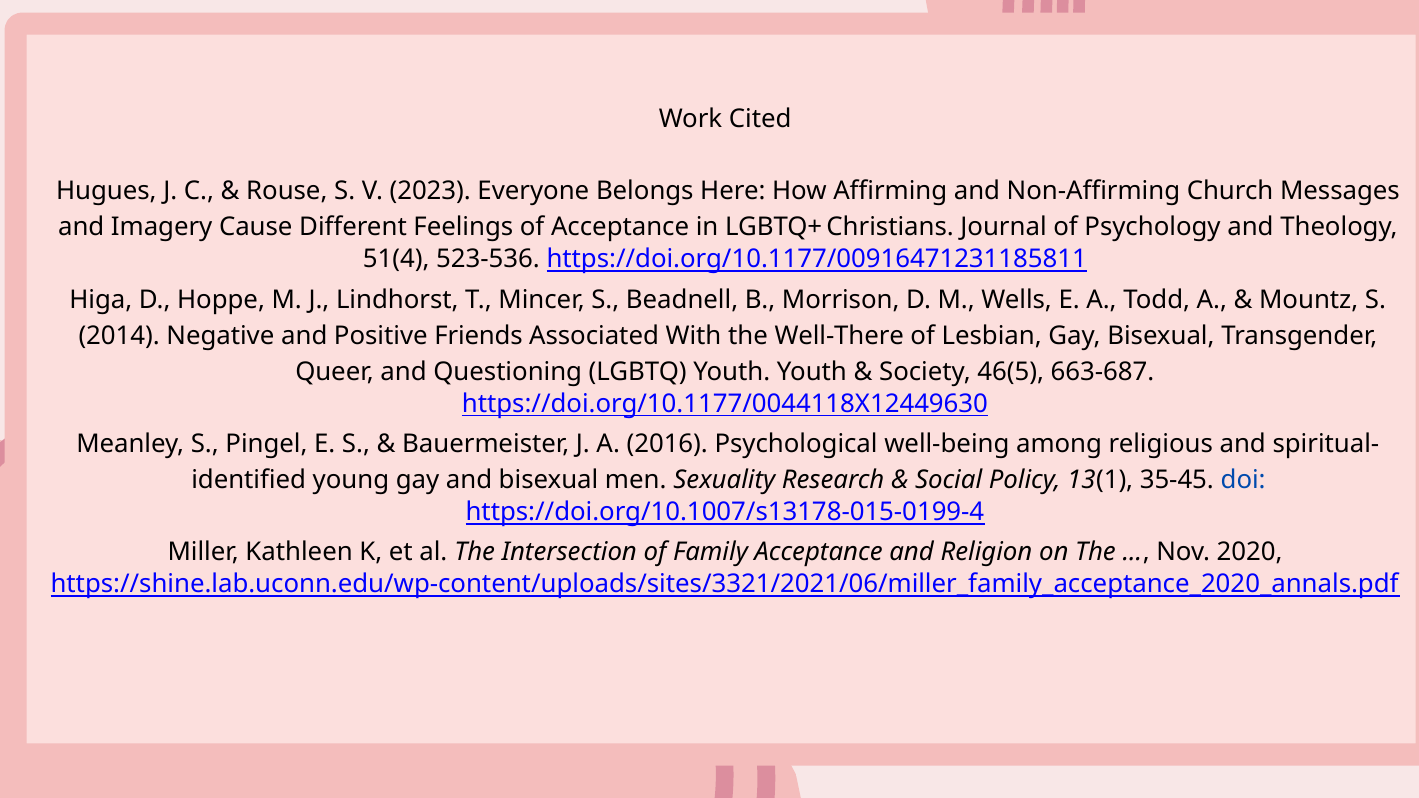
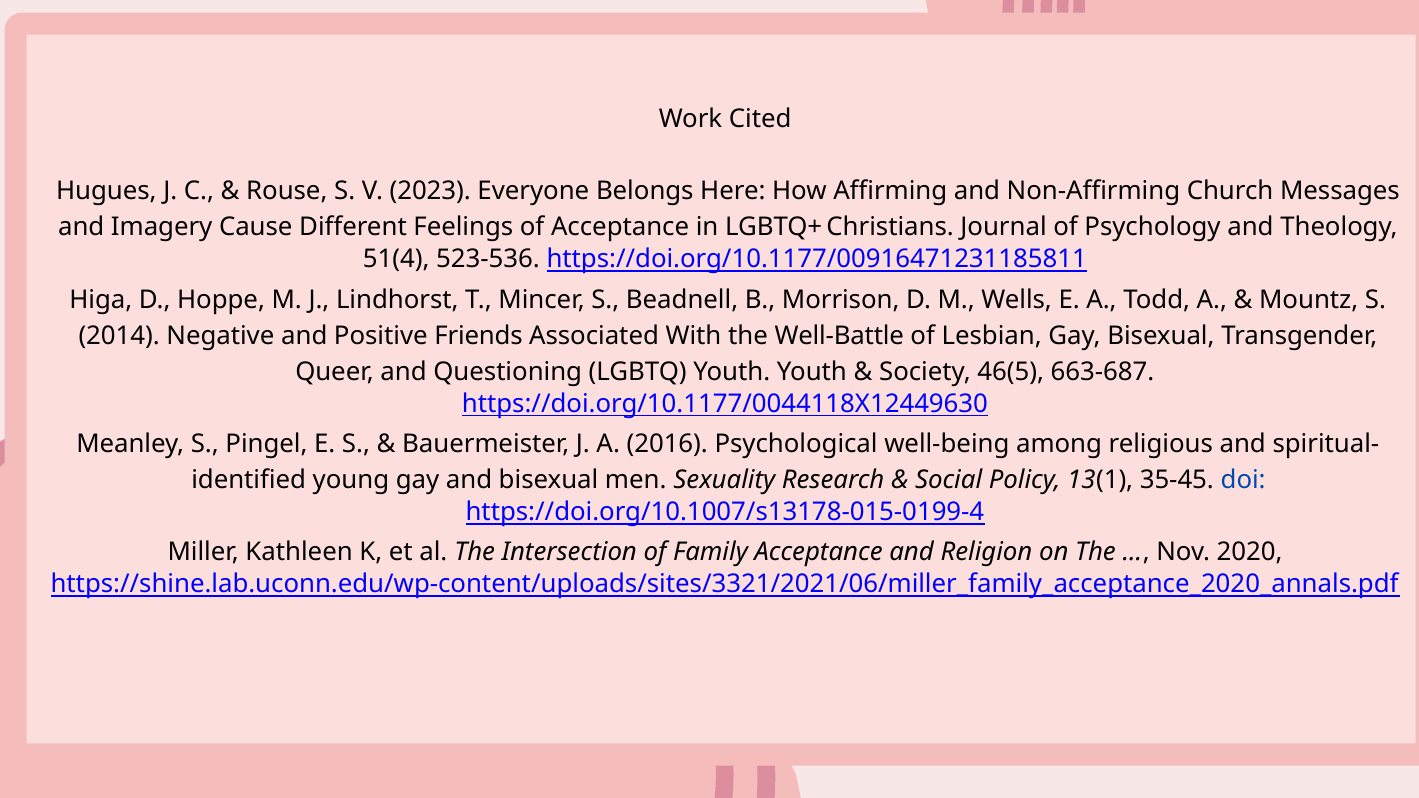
Well-There: Well-There -> Well-Battle
